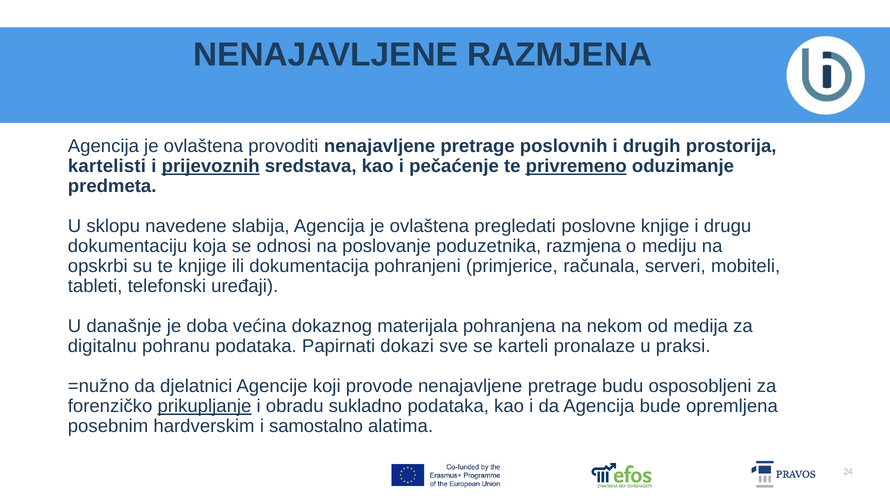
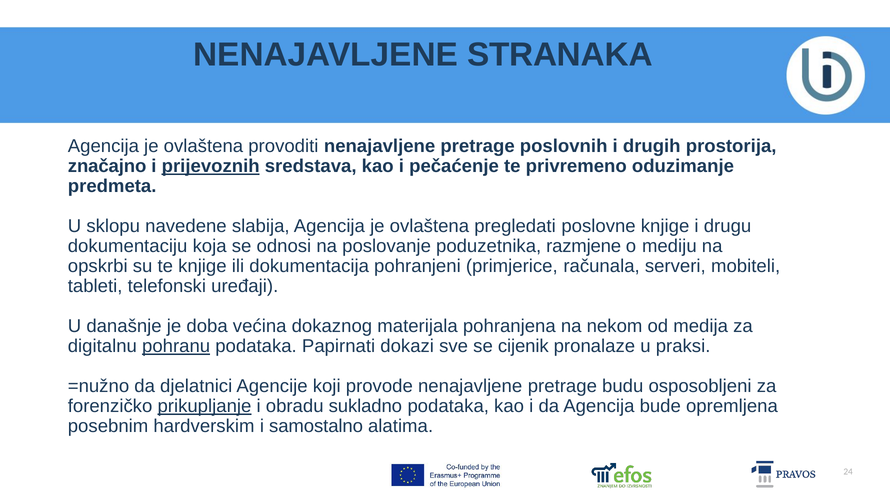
NENAJAVLJENE RAZMJENA: RAZMJENA -> STRANAKA
kartelisti: kartelisti -> značajno
privremeno underline: present -> none
poduzetnika razmjena: razmjena -> razmjene
pohranu underline: none -> present
karteli: karteli -> cijenik
